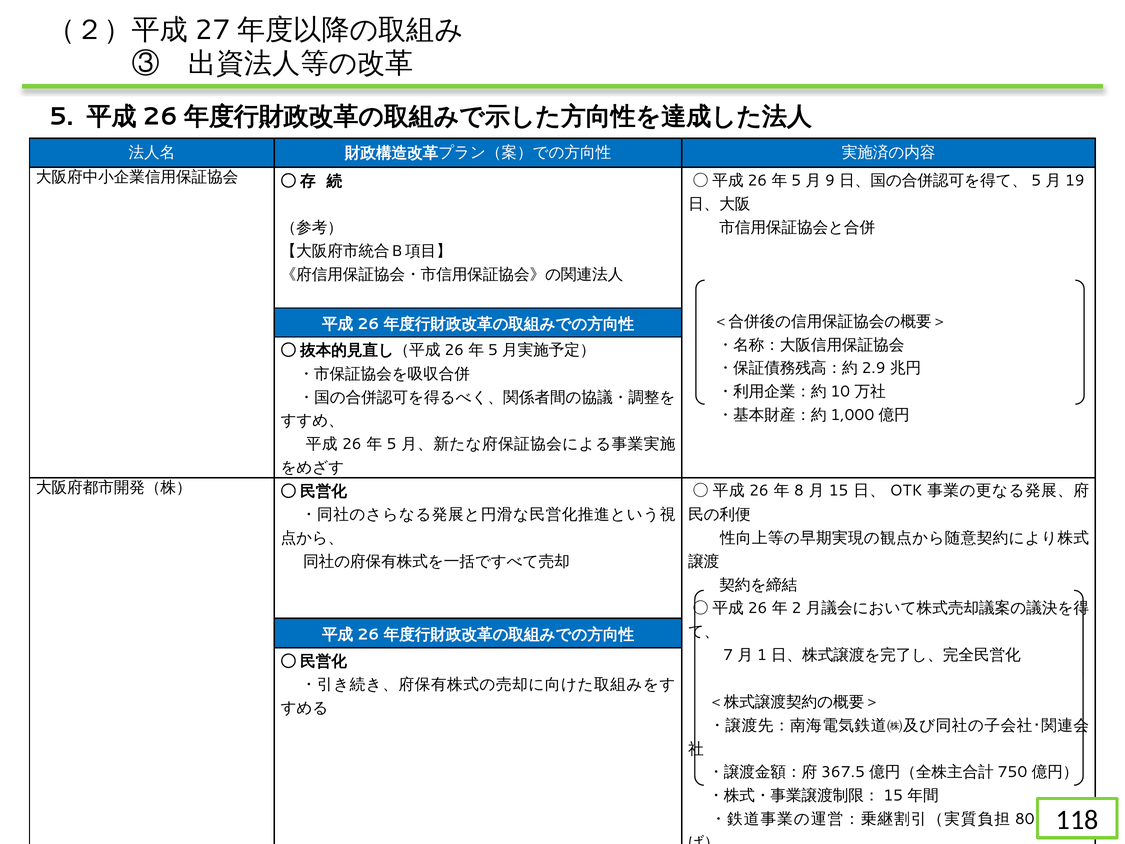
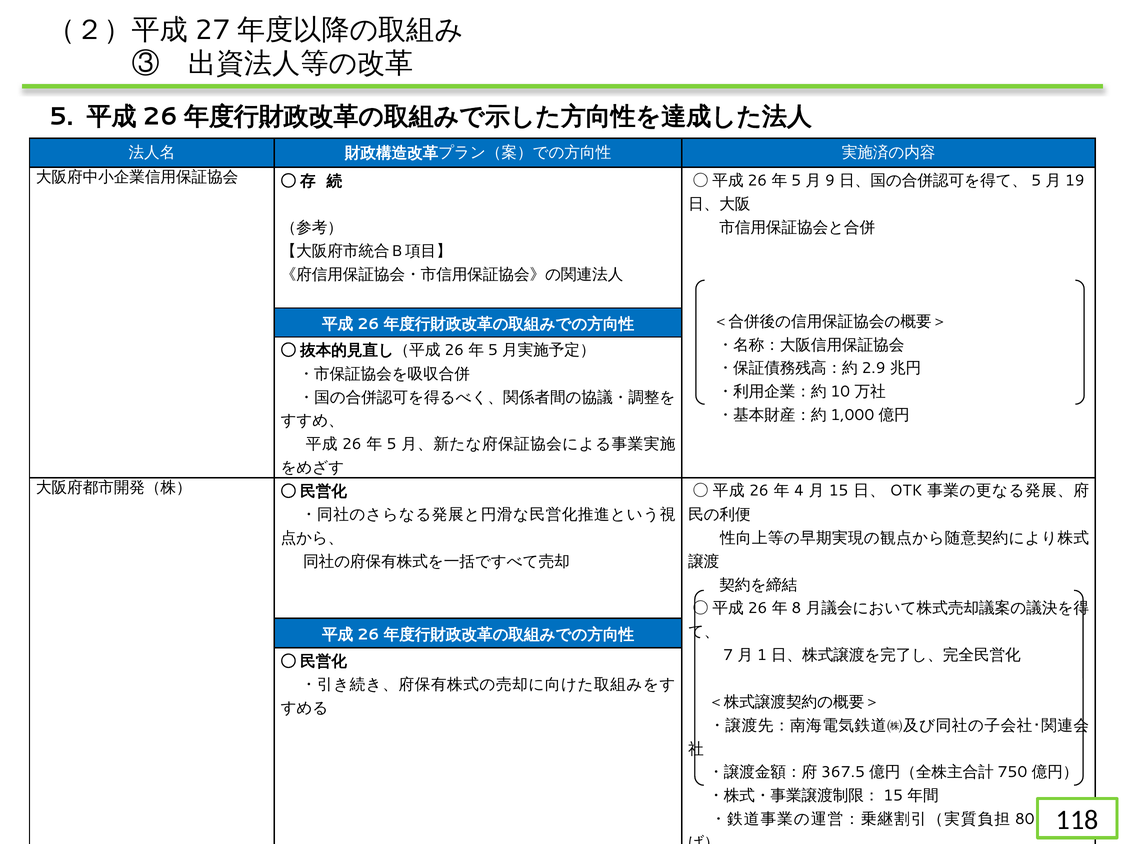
8: 8 -> 4
2: 2 -> 8
